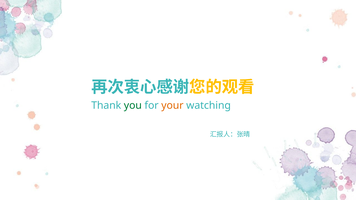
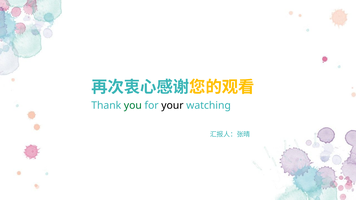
your colour: orange -> black
